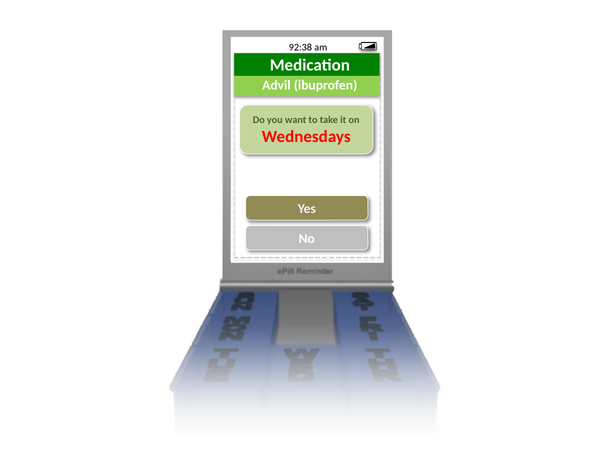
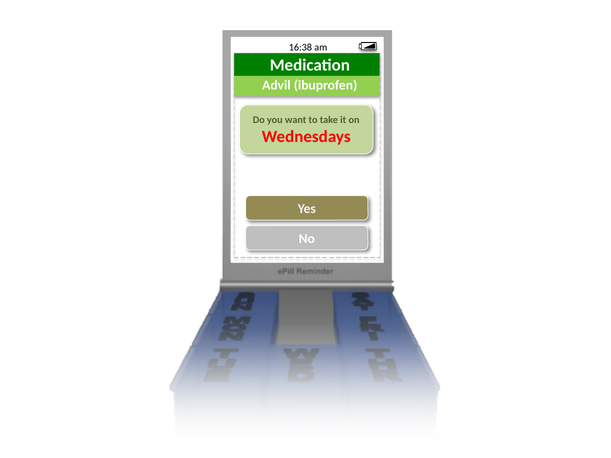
92:38: 92:38 -> 16:38
